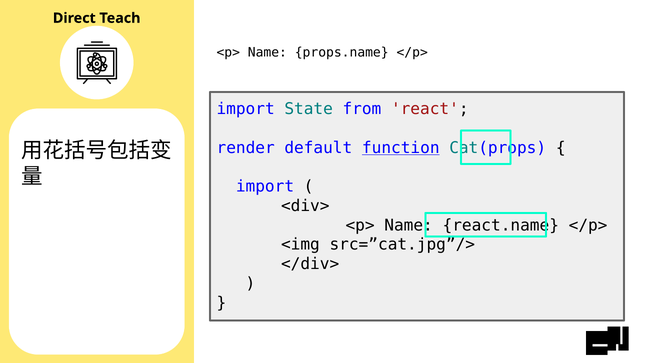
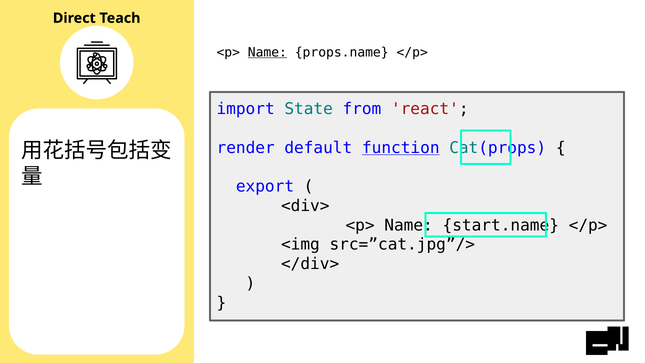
Name at (267, 52) underline: none -> present
import at (265, 186): import -> export
react.name: react.name -> start.name
